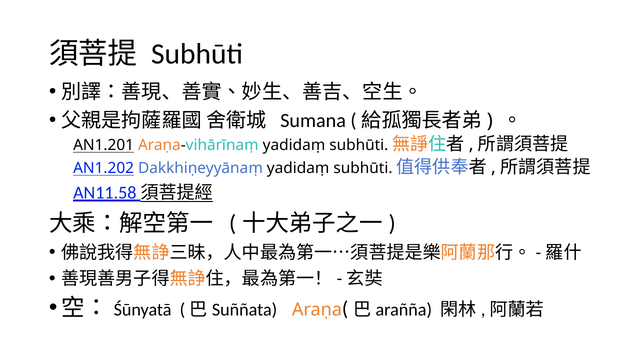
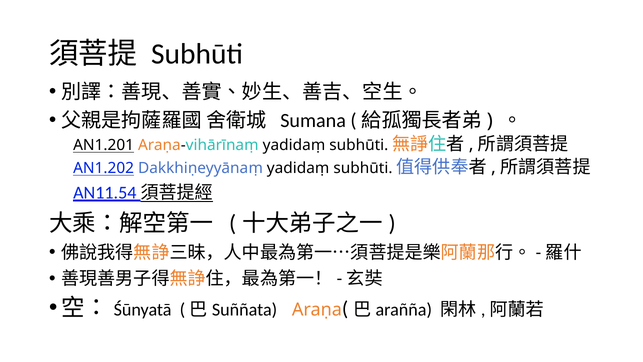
AN11.58: AN11.58 -> AN11.54
